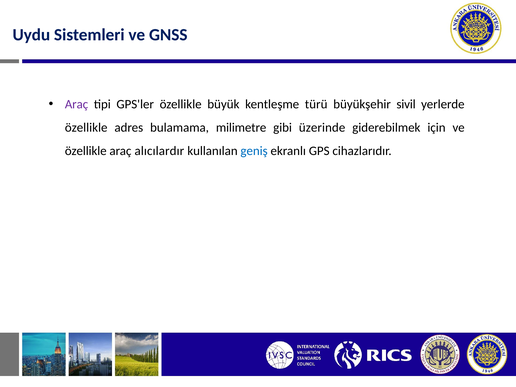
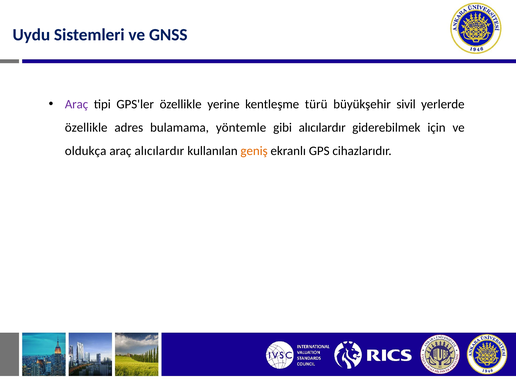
büyük: büyük -> yerine
milimetre: milimetre -> yöntemle
gibi üzerinde: üzerinde -> alıcılardır
özellikle at (86, 151): özellikle -> oldukça
geniş colour: blue -> orange
